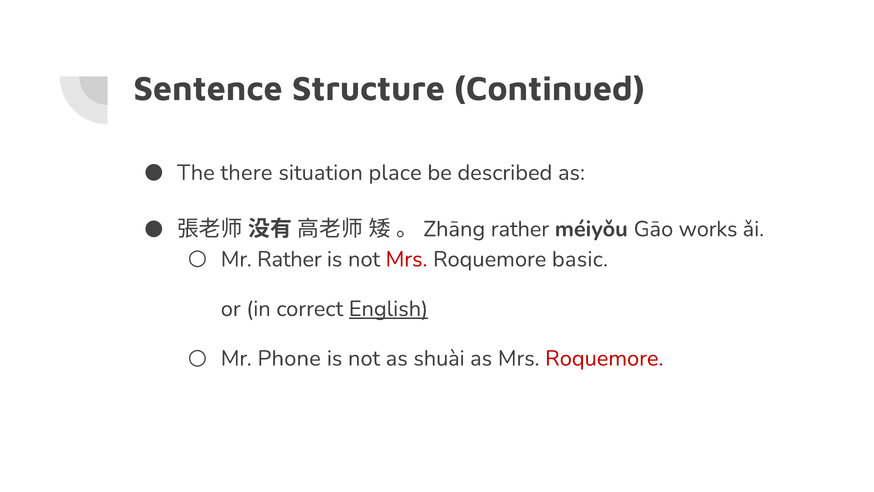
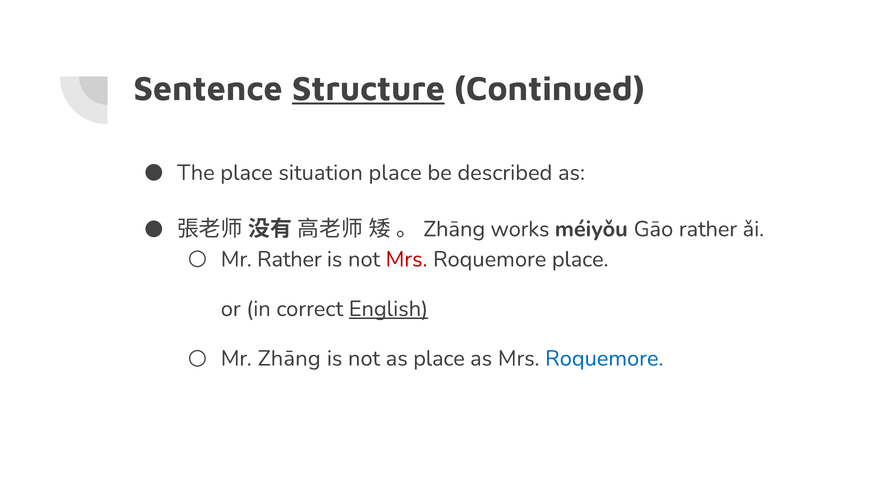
Structure underline: none -> present
The there: there -> place
。Zhāng rather: rather -> works
Gāo works: works -> rather
Roquemore basic: basic -> place
Phone: Phone -> Zhāng
as shuài: shuài -> place
Roquemore at (604, 358) colour: red -> blue
